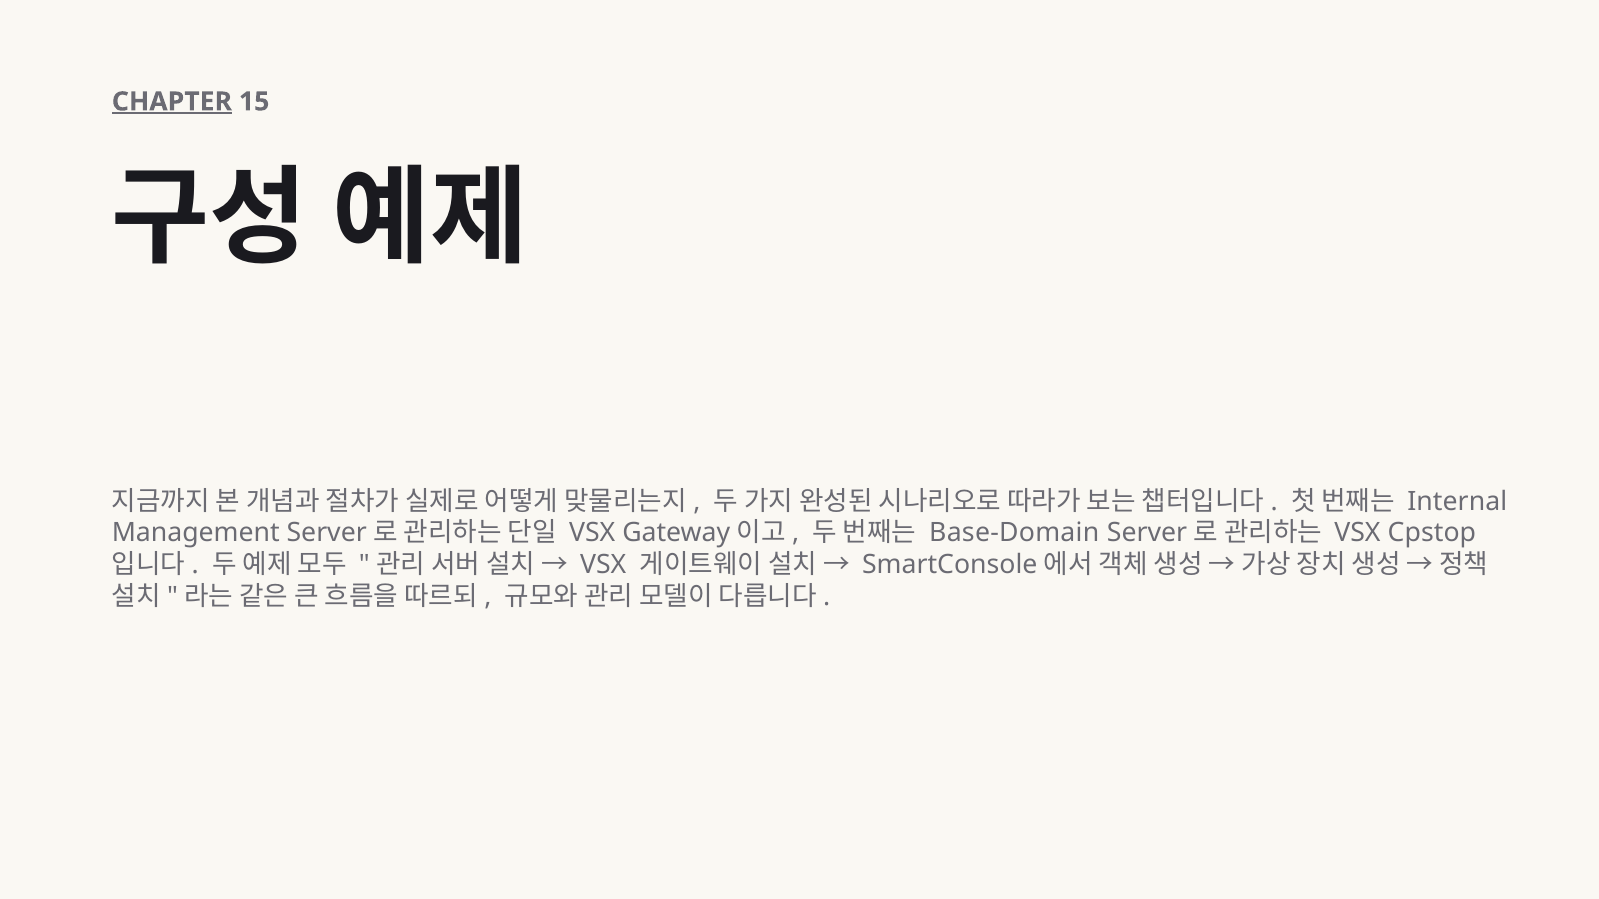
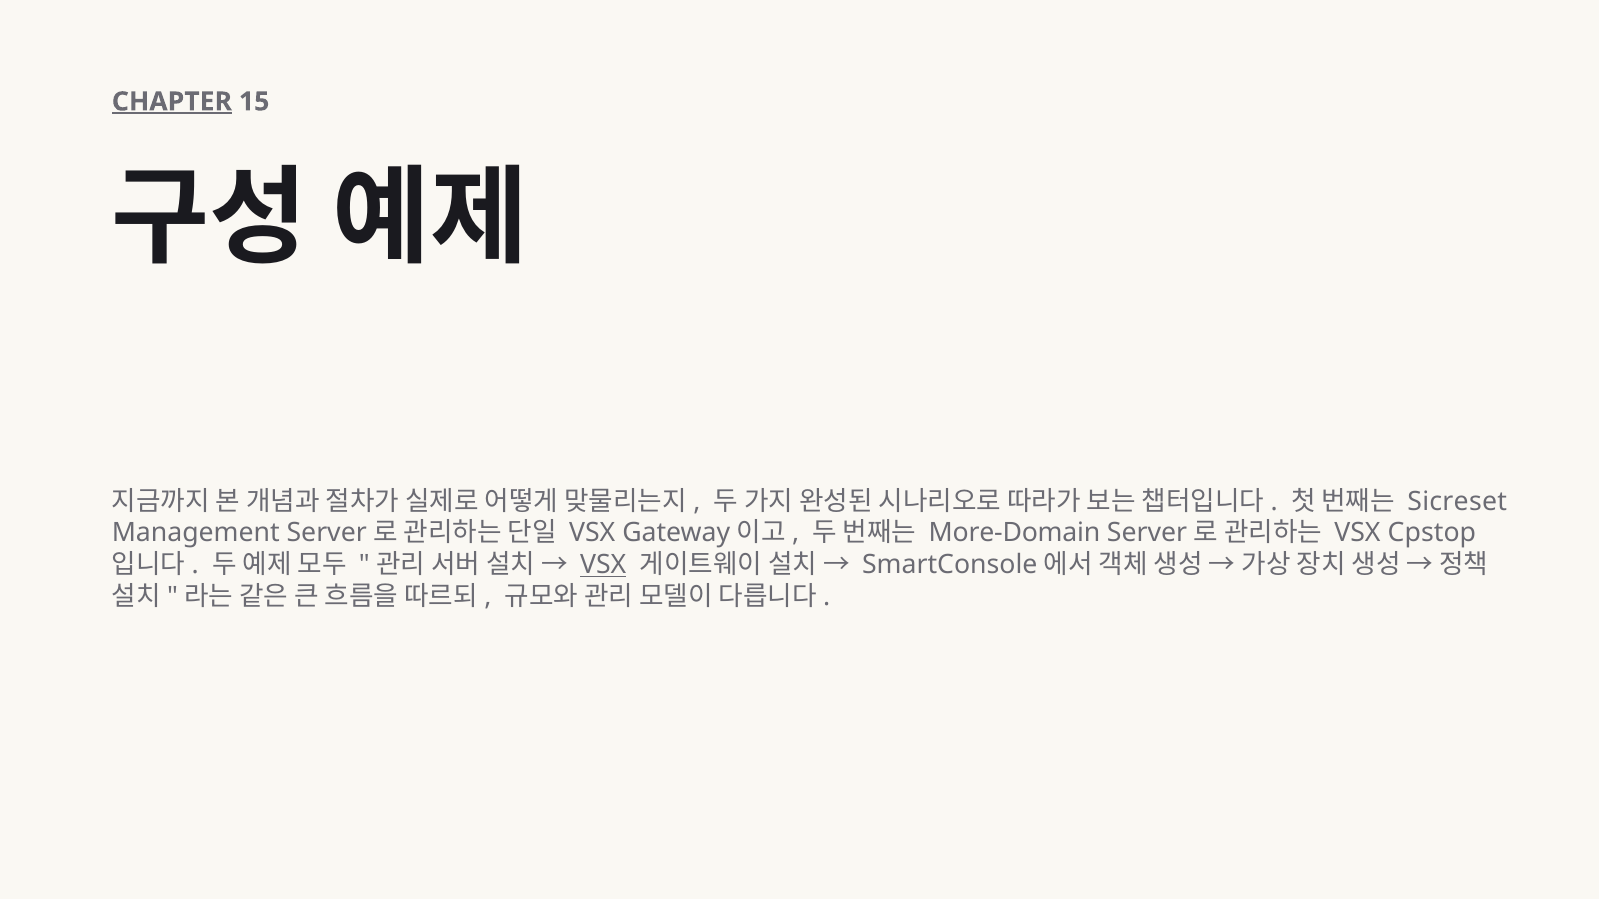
Internal: Internal -> Sicreset
Base-Domain: Base-Domain -> More-Domain
VSX at (603, 565) underline: none -> present
